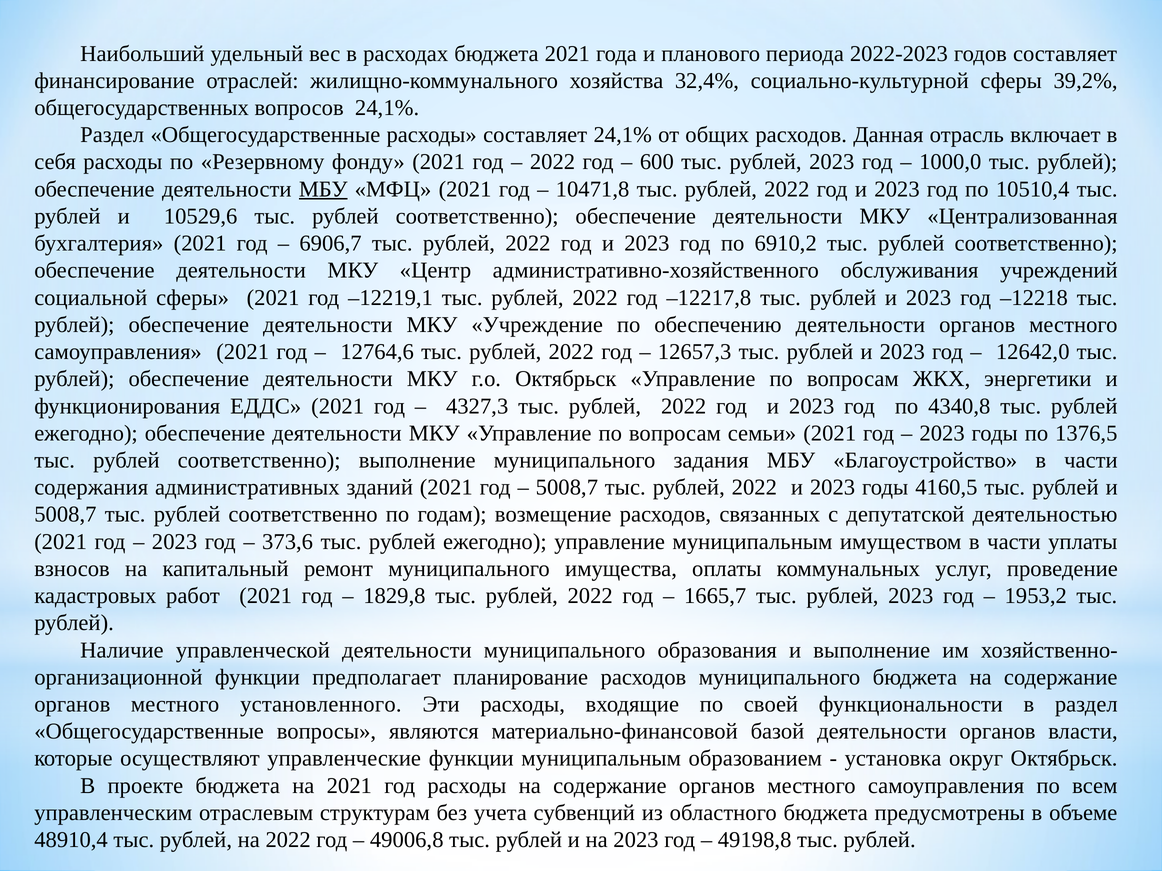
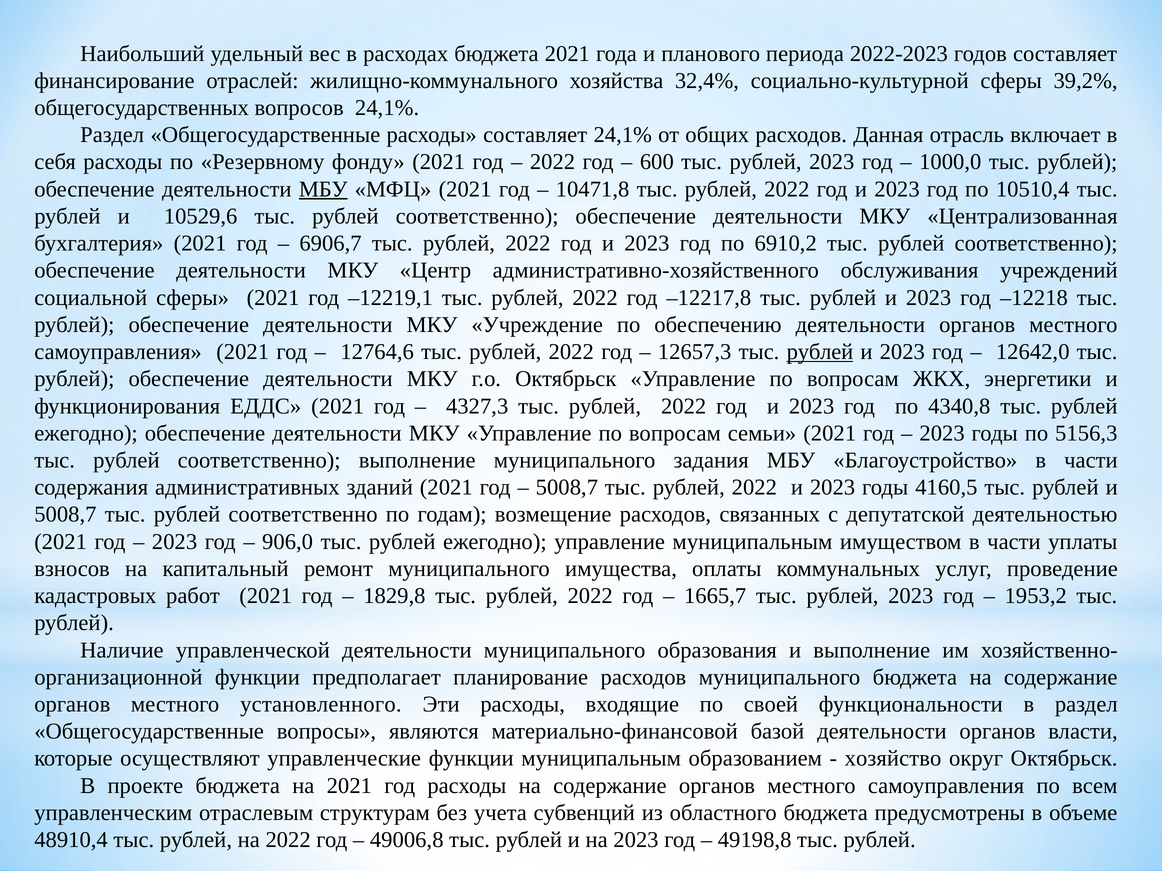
рублей at (820, 352) underline: none -> present
1376,5: 1376,5 -> 5156,3
373,6: 373,6 -> 906,0
установка: установка -> хозяйство
